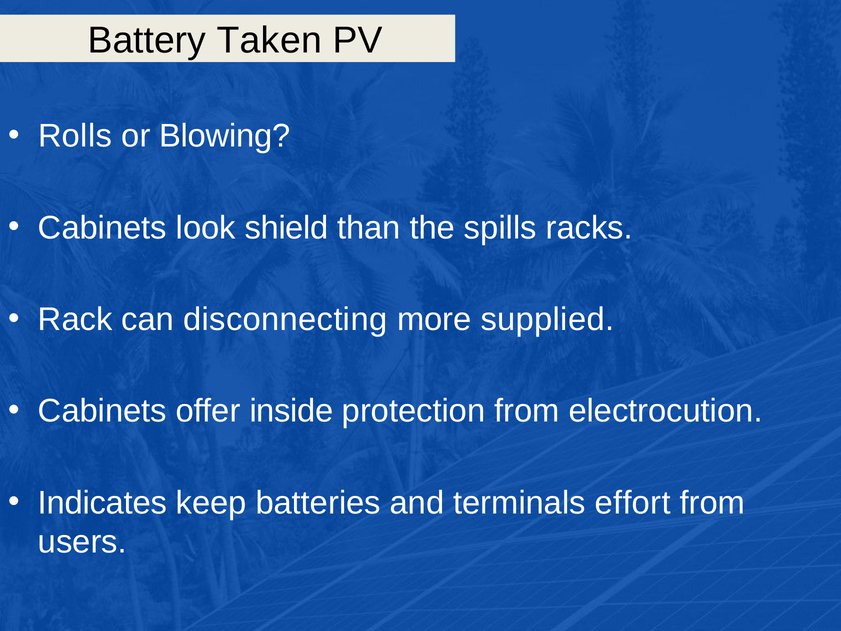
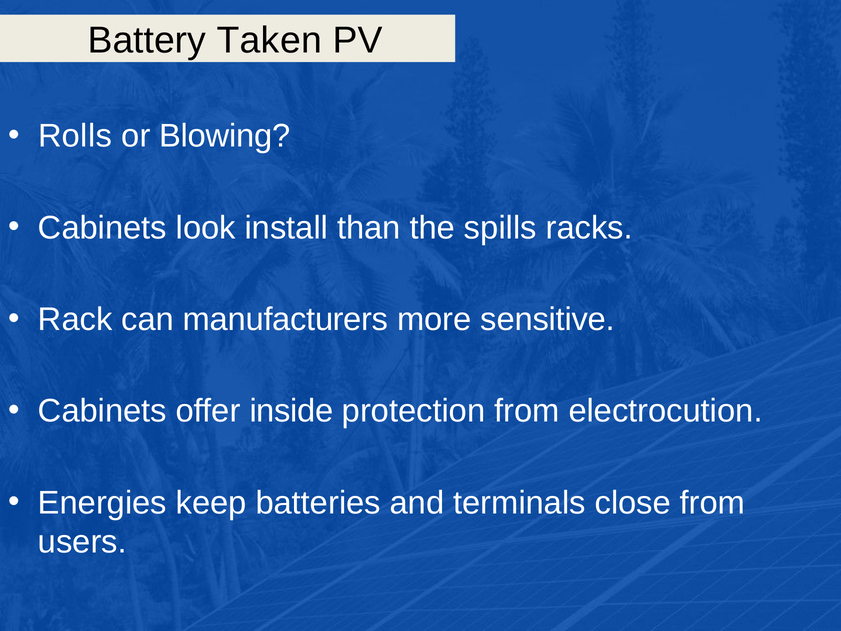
shield: shield -> install
disconnecting: disconnecting -> manufacturers
supplied: supplied -> sensitive
Indicates: Indicates -> Energies
effort: effort -> close
